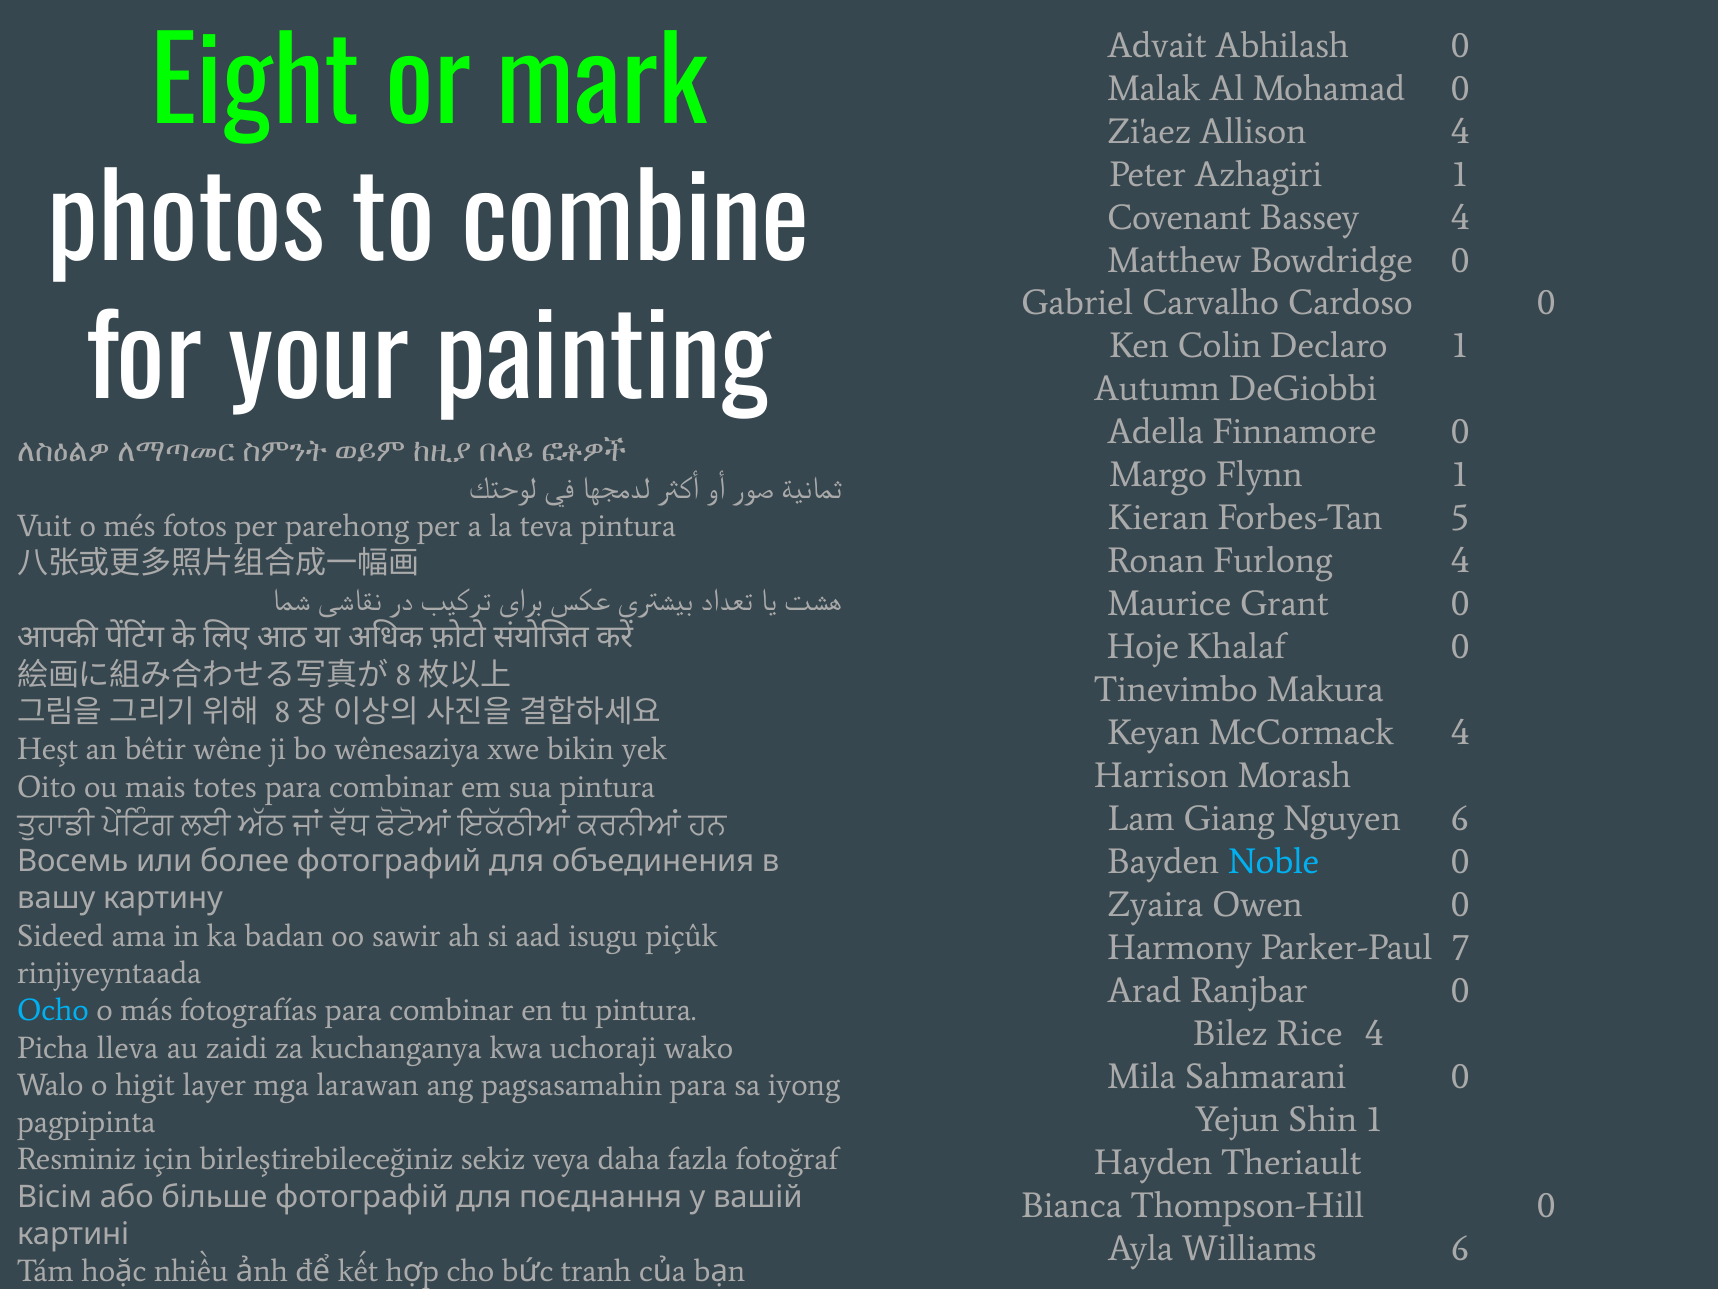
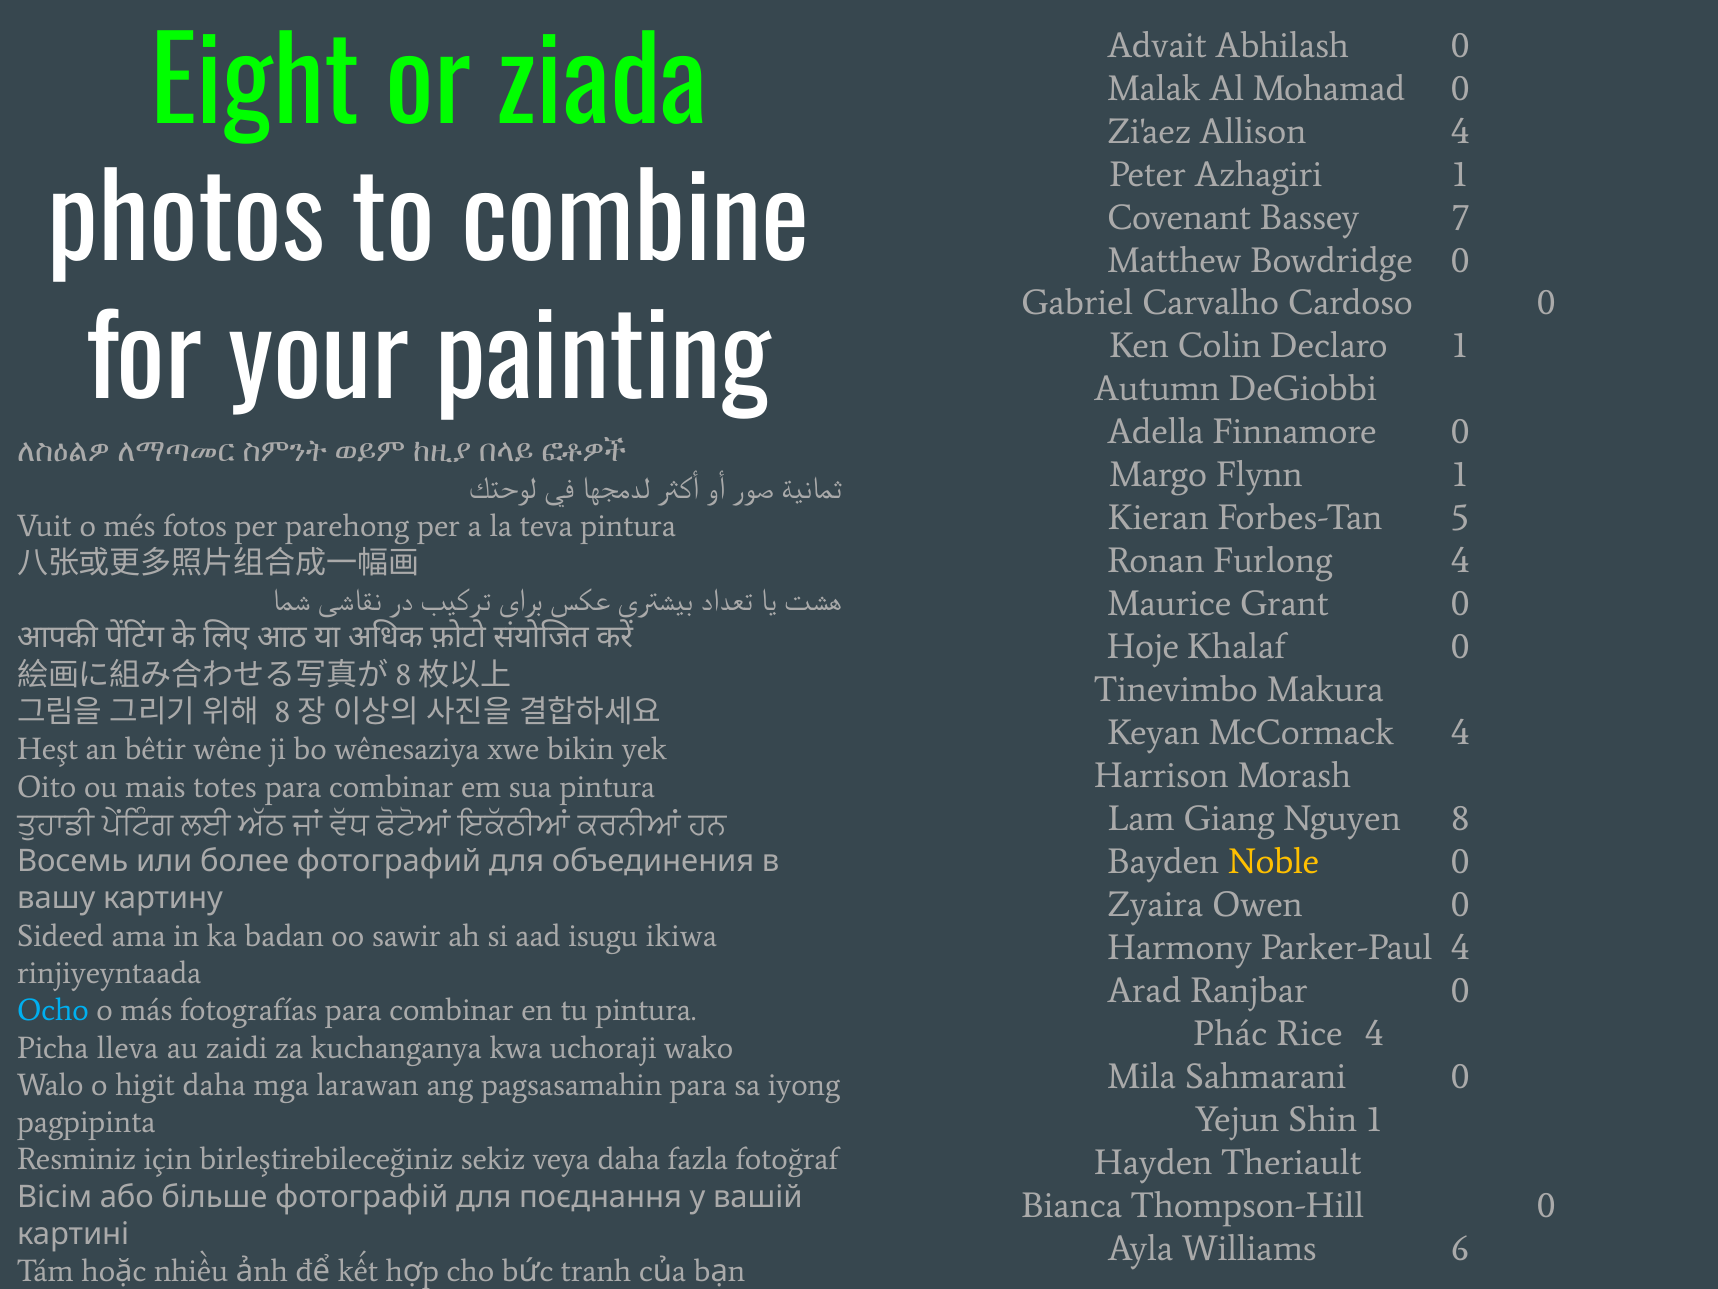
mark: mark -> ziada
Bassey 4: 4 -> 7
Nguyen 6: 6 -> 8
Noble colour: light blue -> yellow
piçûk: piçûk -> ikiwa
Parker-Paul 7: 7 -> 4
Bilez: Bilez -> Phác
higit layer: layer -> daha
